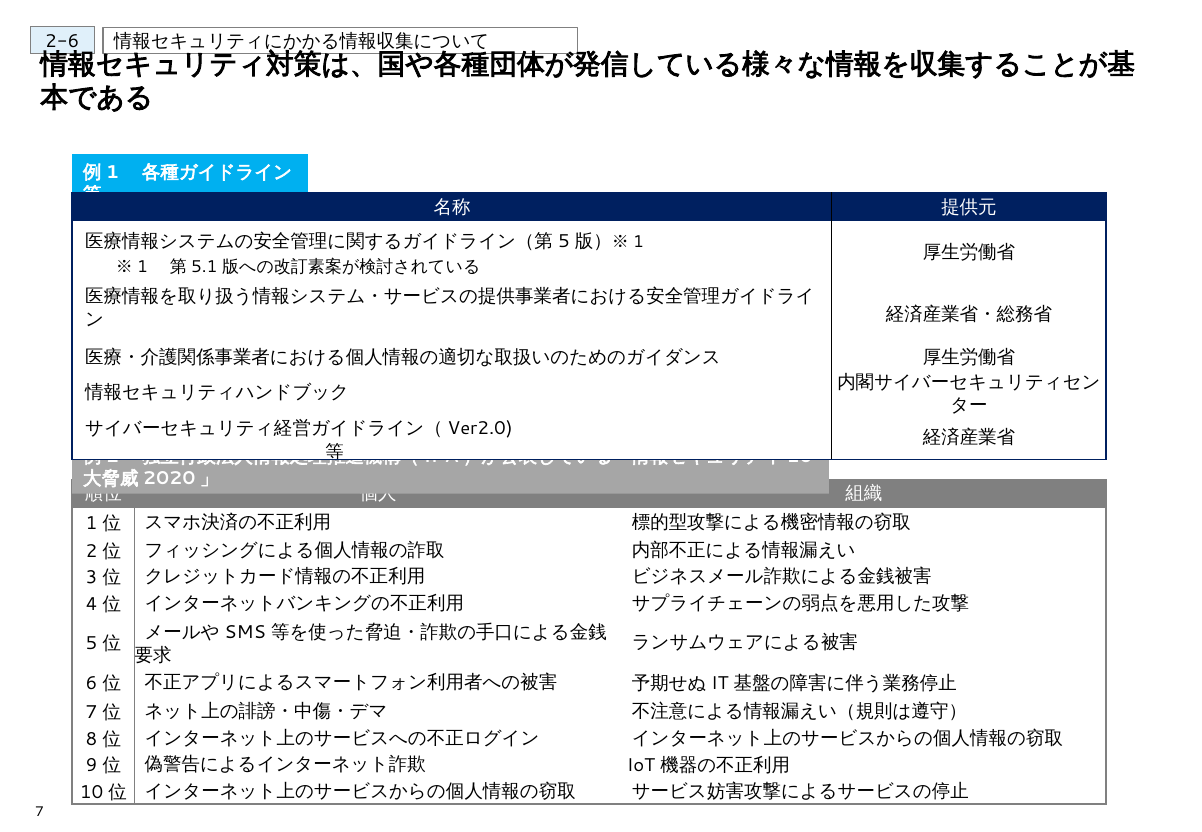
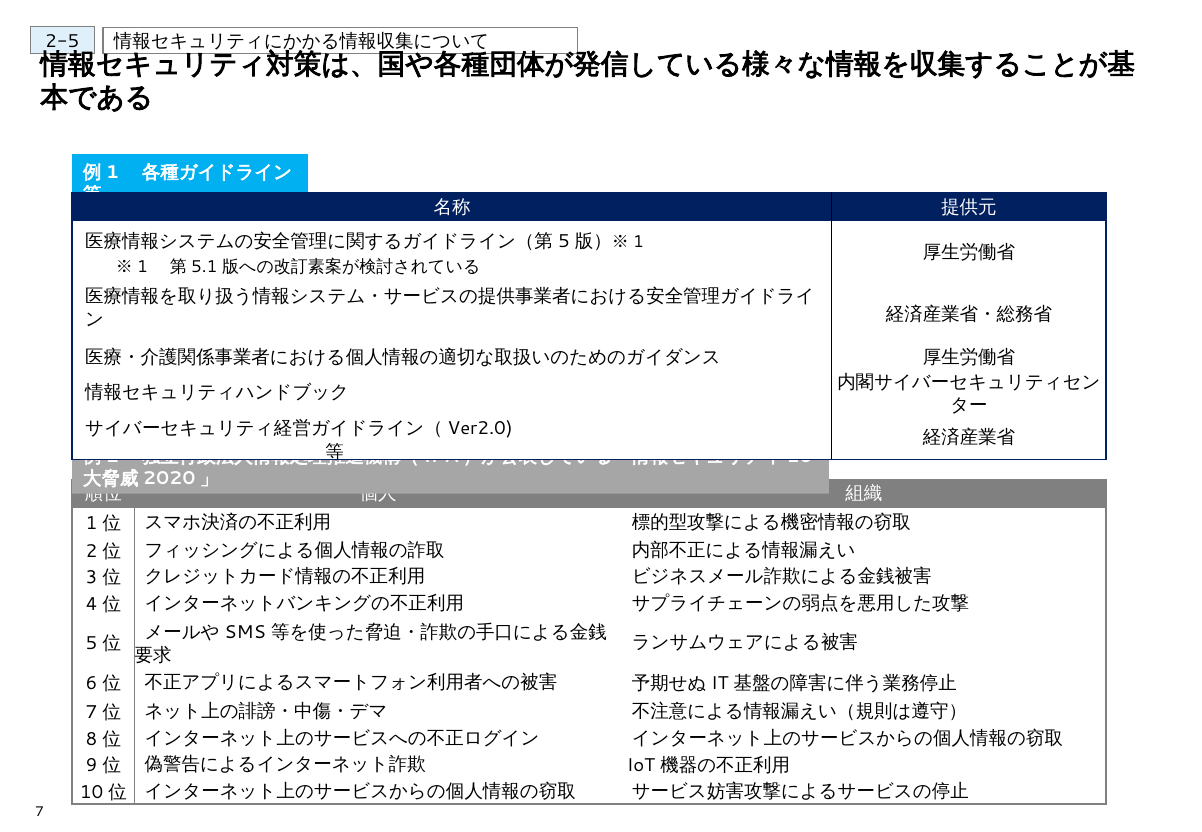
2-6: 2-6 -> 2-5
